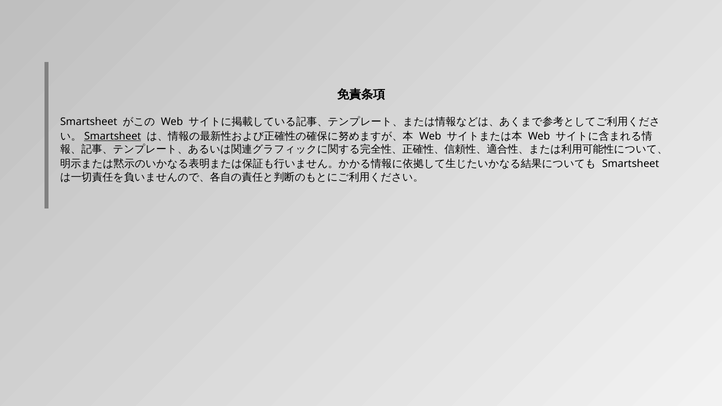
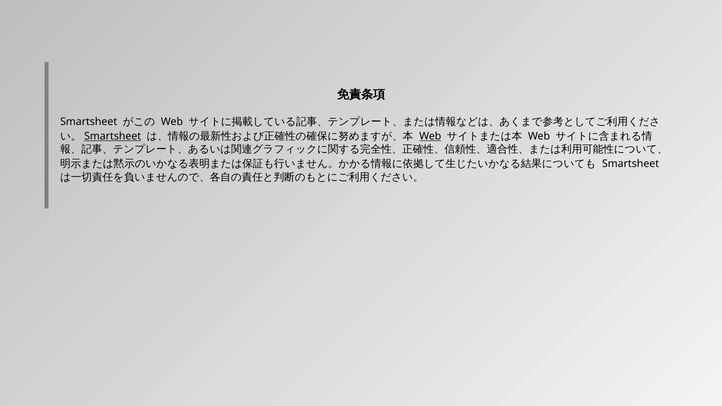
Web at (430, 136) underline: none -> present
